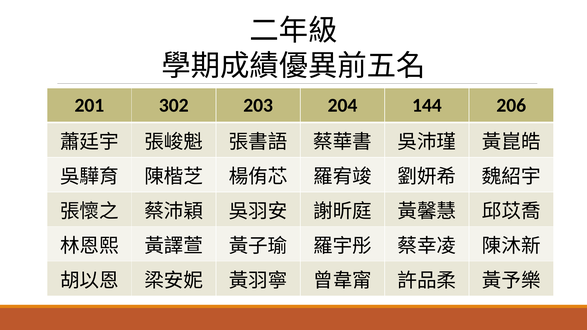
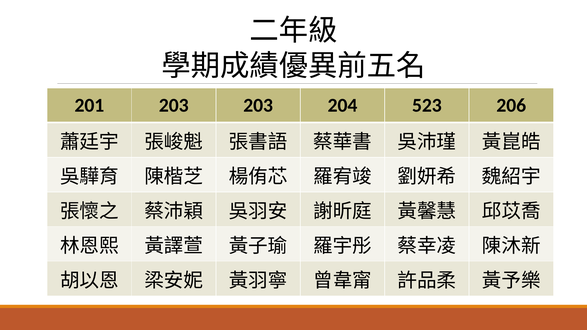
201 302: 302 -> 203
144: 144 -> 523
